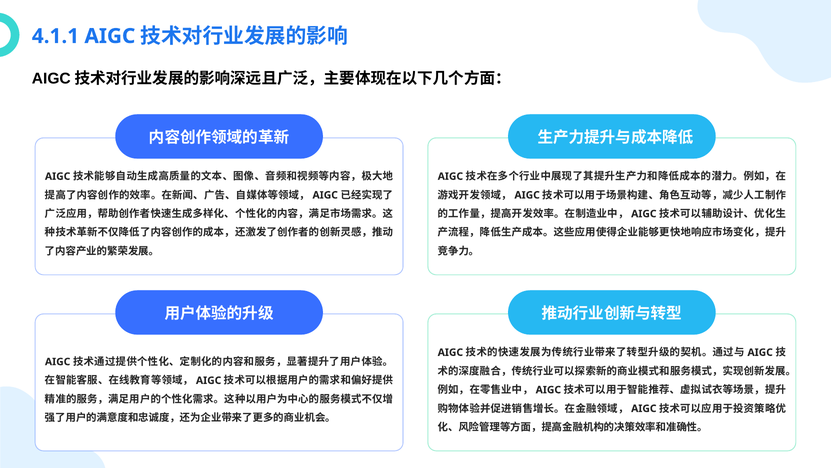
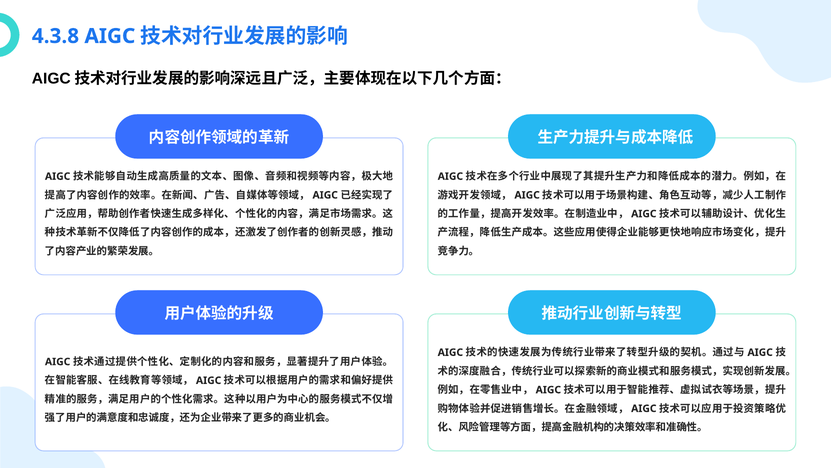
4.1.1: 4.1.1 -> 4.3.8
